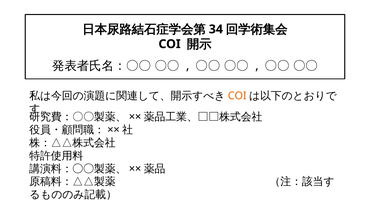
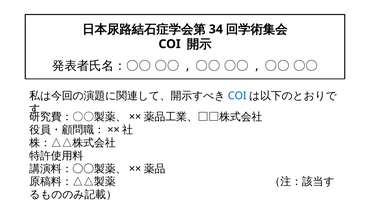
COI at (237, 96) colour: orange -> blue
